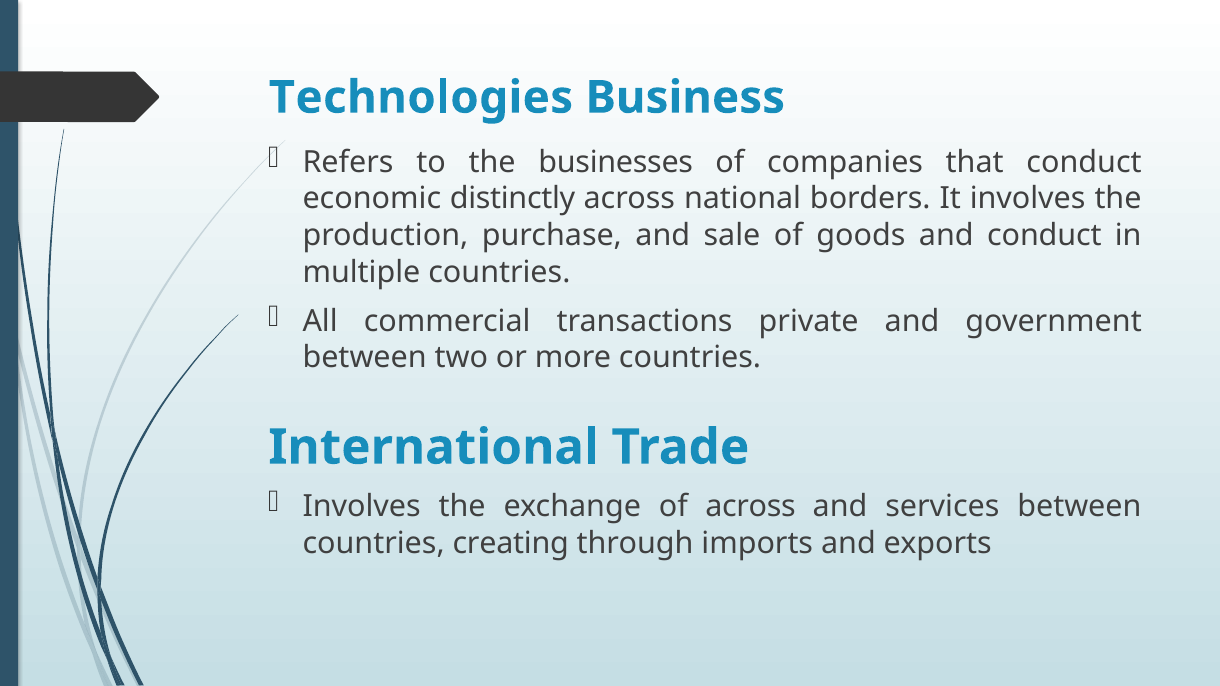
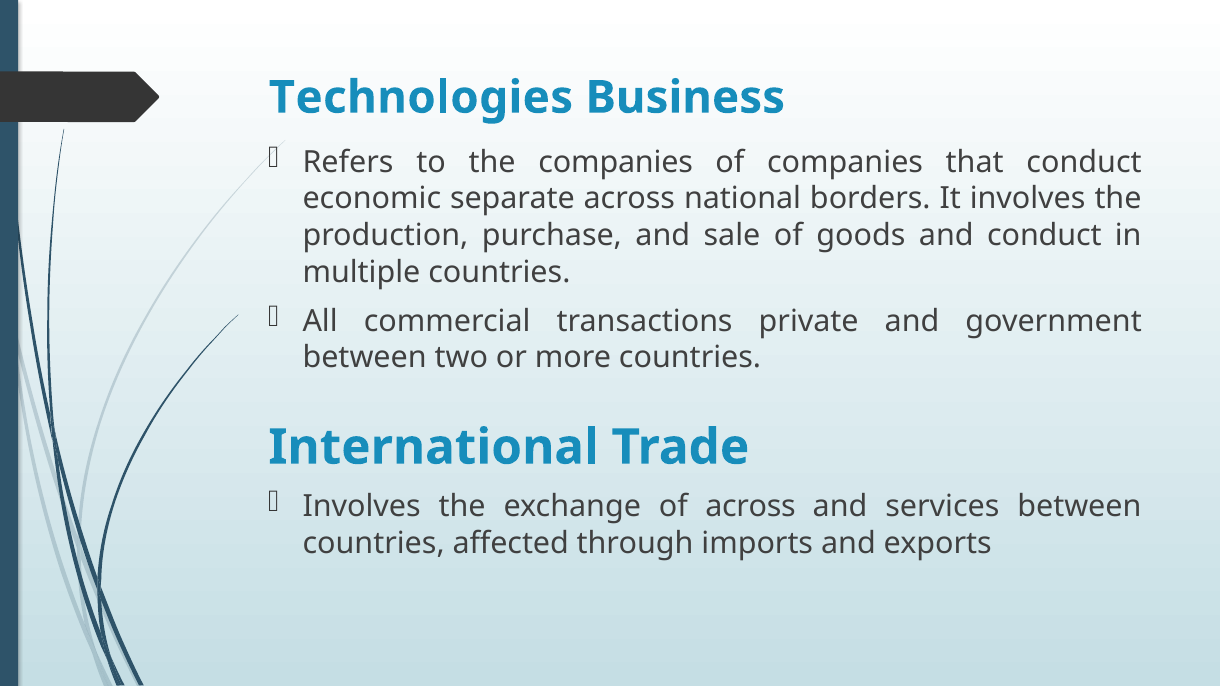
the businesses: businesses -> companies
distinctly: distinctly -> separate
creating: creating -> affected
